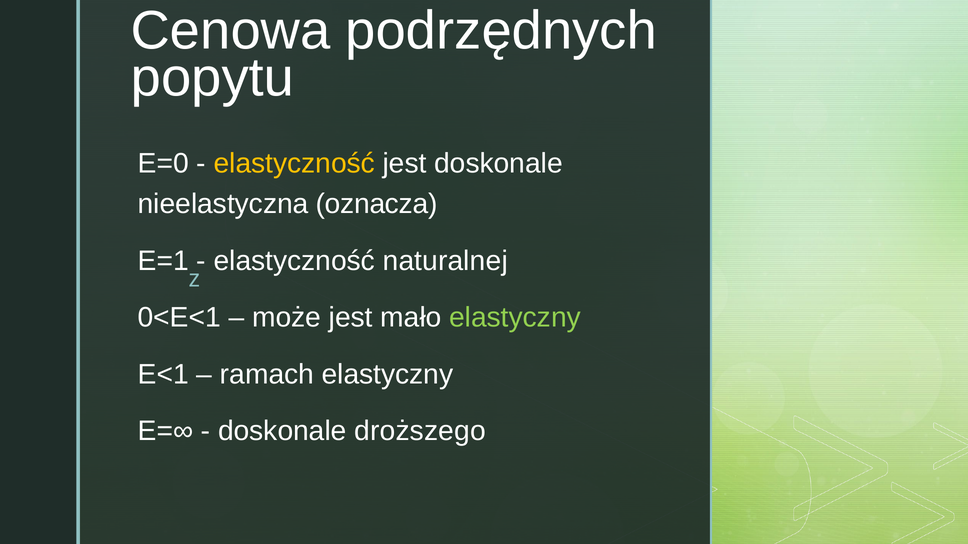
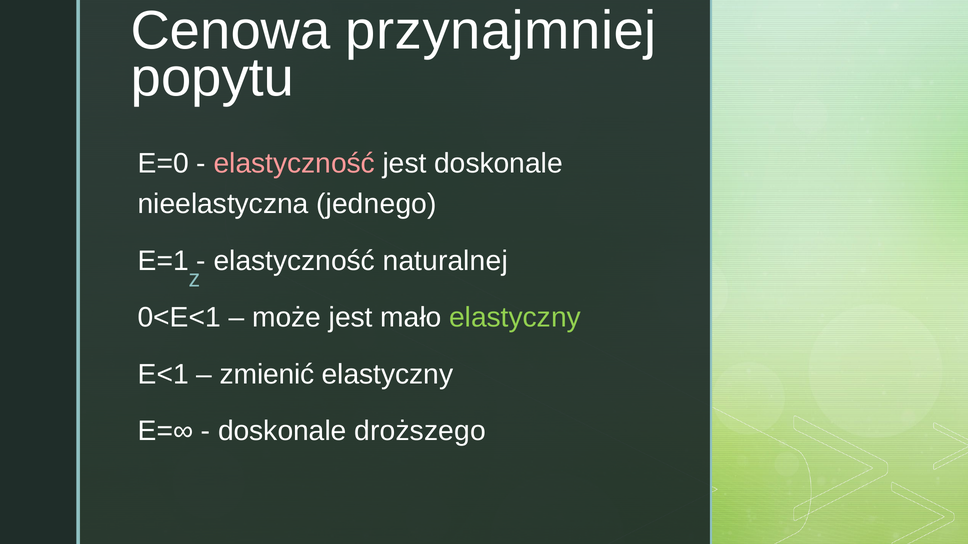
podrzędnych: podrzędnych -> przynajmniej
elastyczność at (294, 164) colour: yellow -> pink
oznacza: oznacza -> jednego
ramach: ramach -> zmienić
